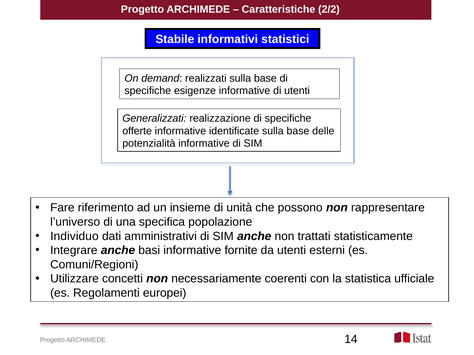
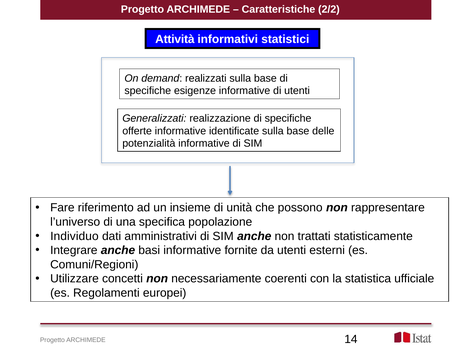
Stabile: Stabile -> Attività
